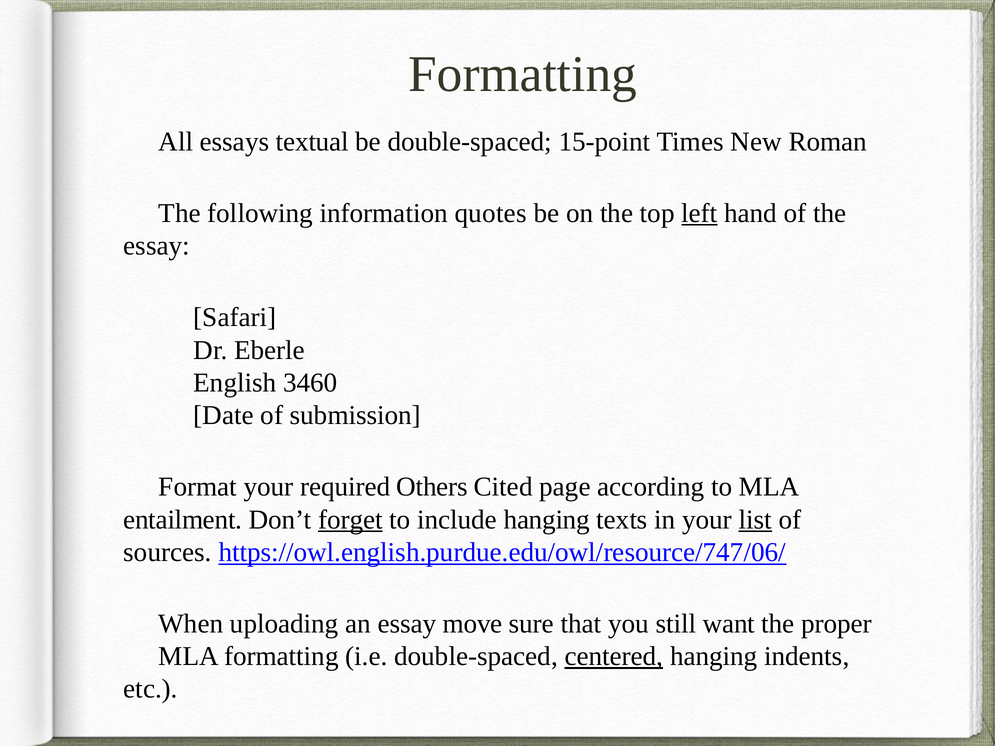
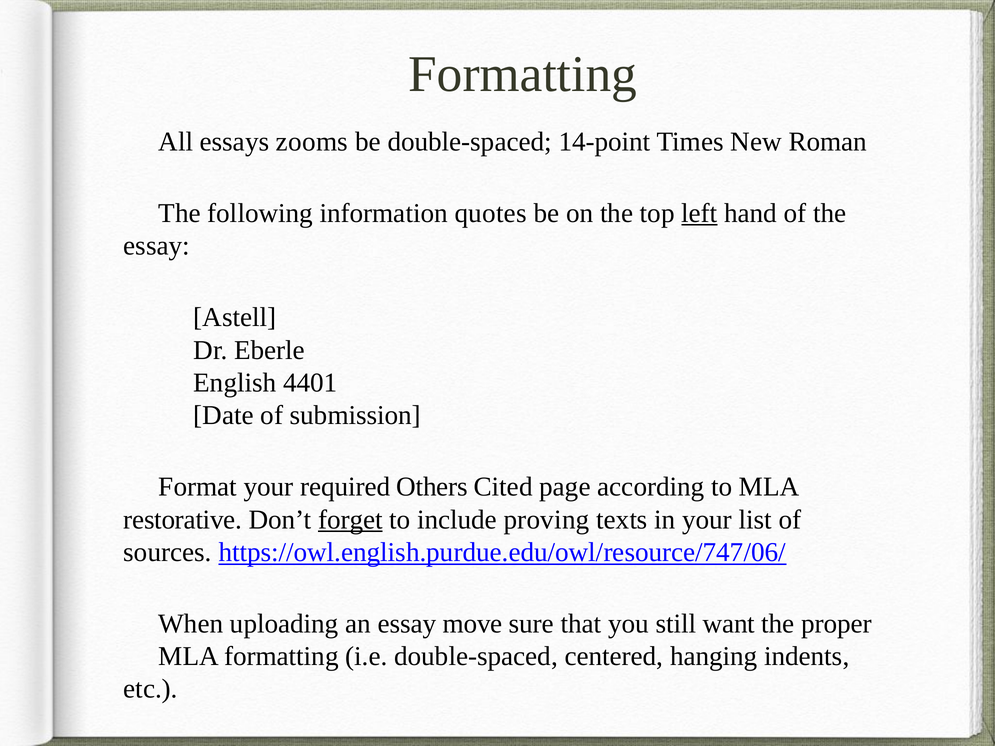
textual: textual -> zooms
15-point: 15-point -> 14-point
Safari: Safari -> Astell
3460: 3460 -> 4401
entailment: entailment -> restorative
include hanging: hanging -> proving
list underline: present -> none
centered underline: present -> none
